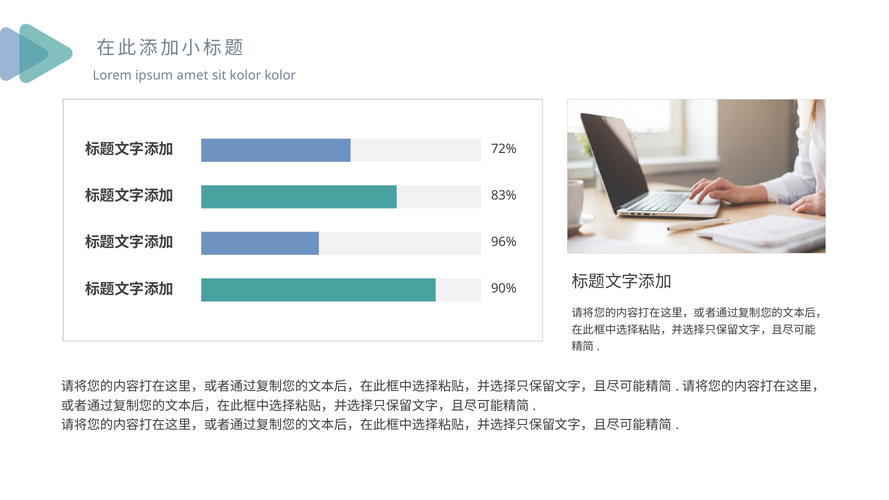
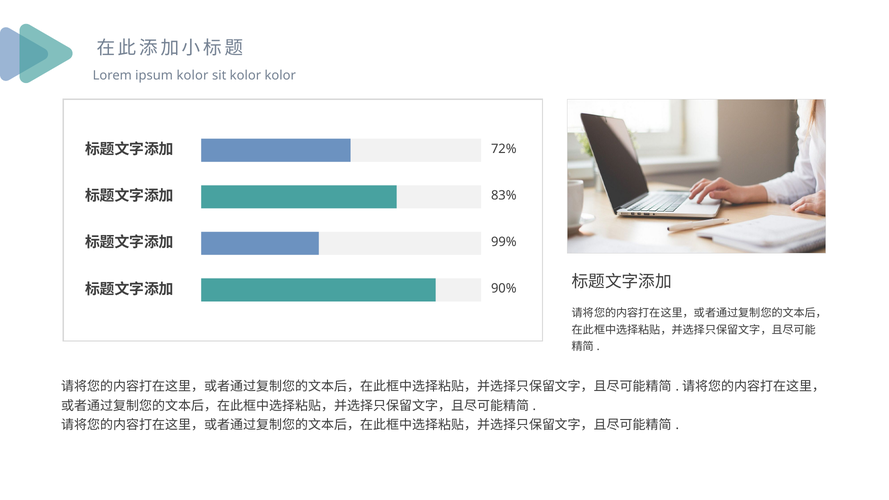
ipsum amet: amet -> kolor
96%: 96% -> 99%
